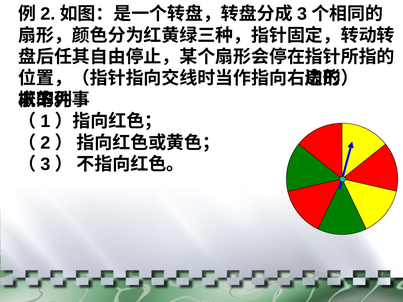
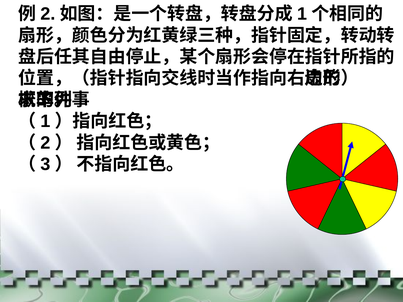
3 at (302, 14): 3 -> 1
